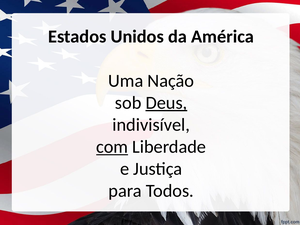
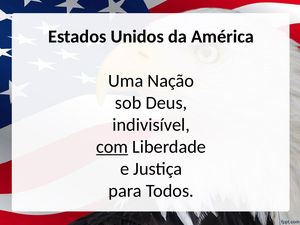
Deus underline: present -> none
